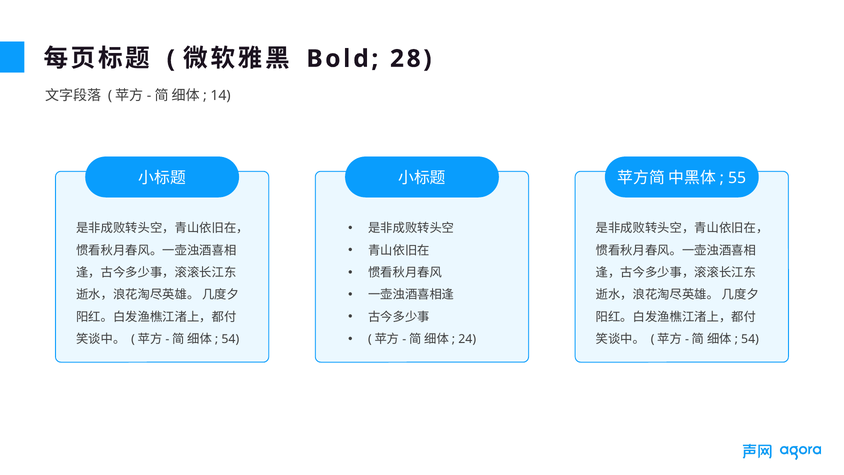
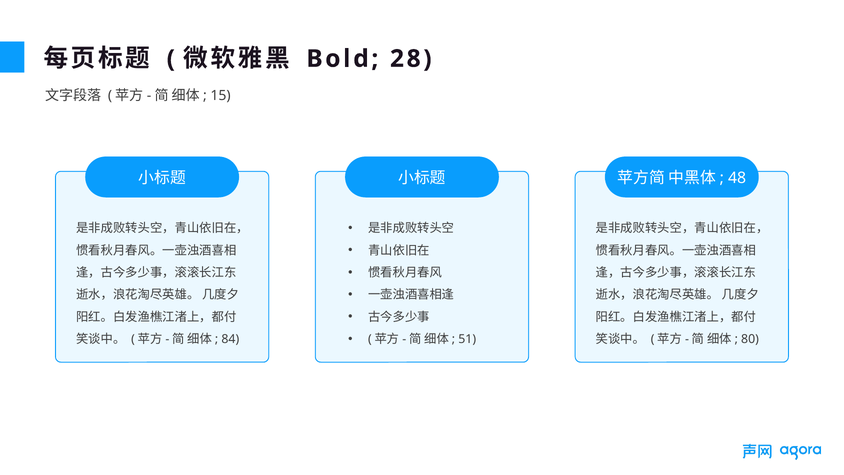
14: 14 -> 15
55: 55 -> 48
24: 24 -> 51
54 at (230, 339): 54 -> 84
54 at (750, 339): 54 -> 80
